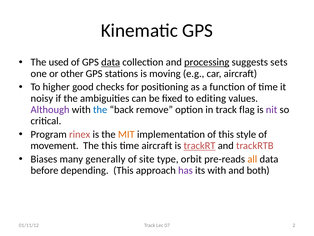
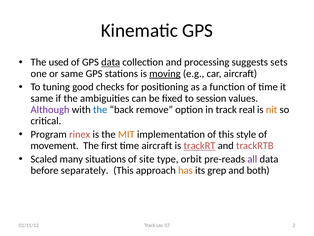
processing underline: present -> none
or other: other -> same
moving underline: none -> present
higher: higher -> tuning
noisy at (42, 98): noisy -> same
editing: editing -> session
flag: flag -> real
nit colour: purple -> orange
The this: this -> first
Biases: Biases -> Scaled
generally: generally -> situations
all colour: orange -> purple
depending: depending -> separately
has colour: purple -> orange
its with: with -> grep
